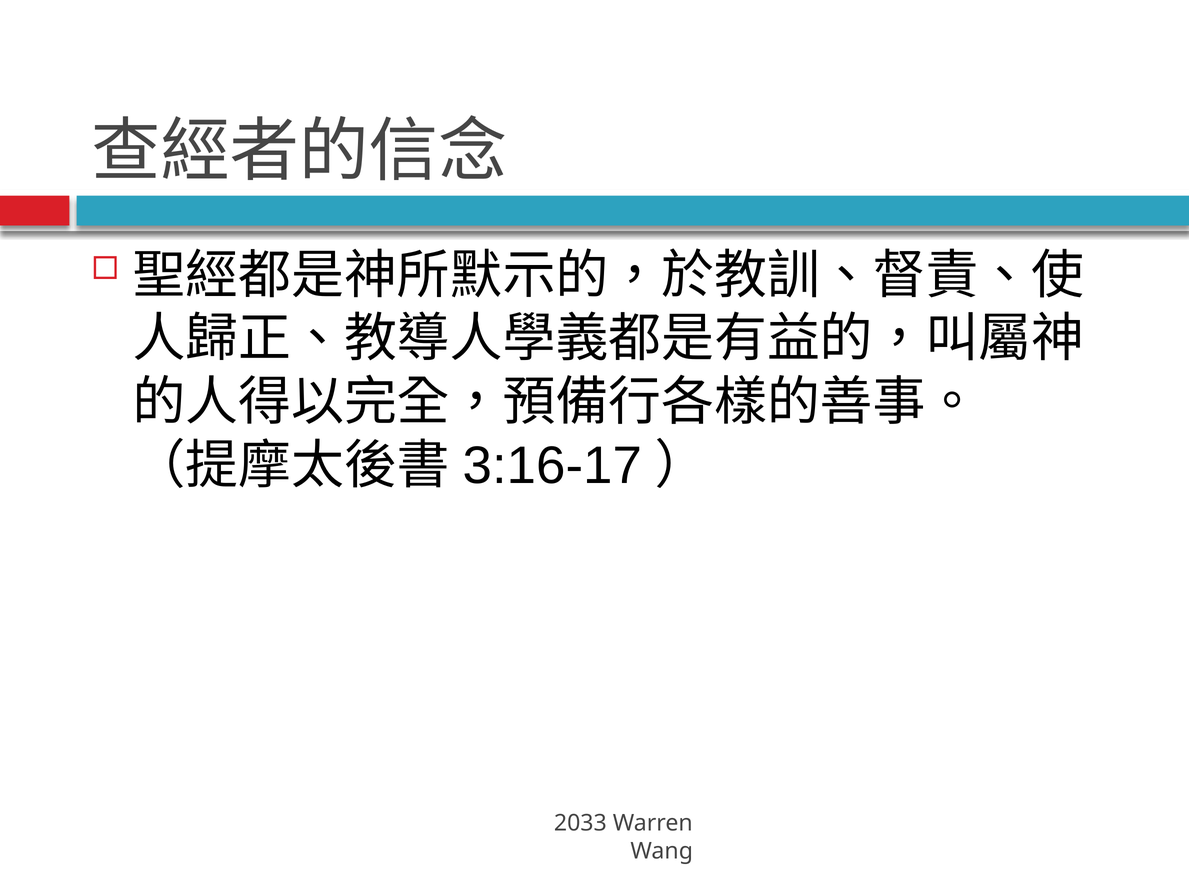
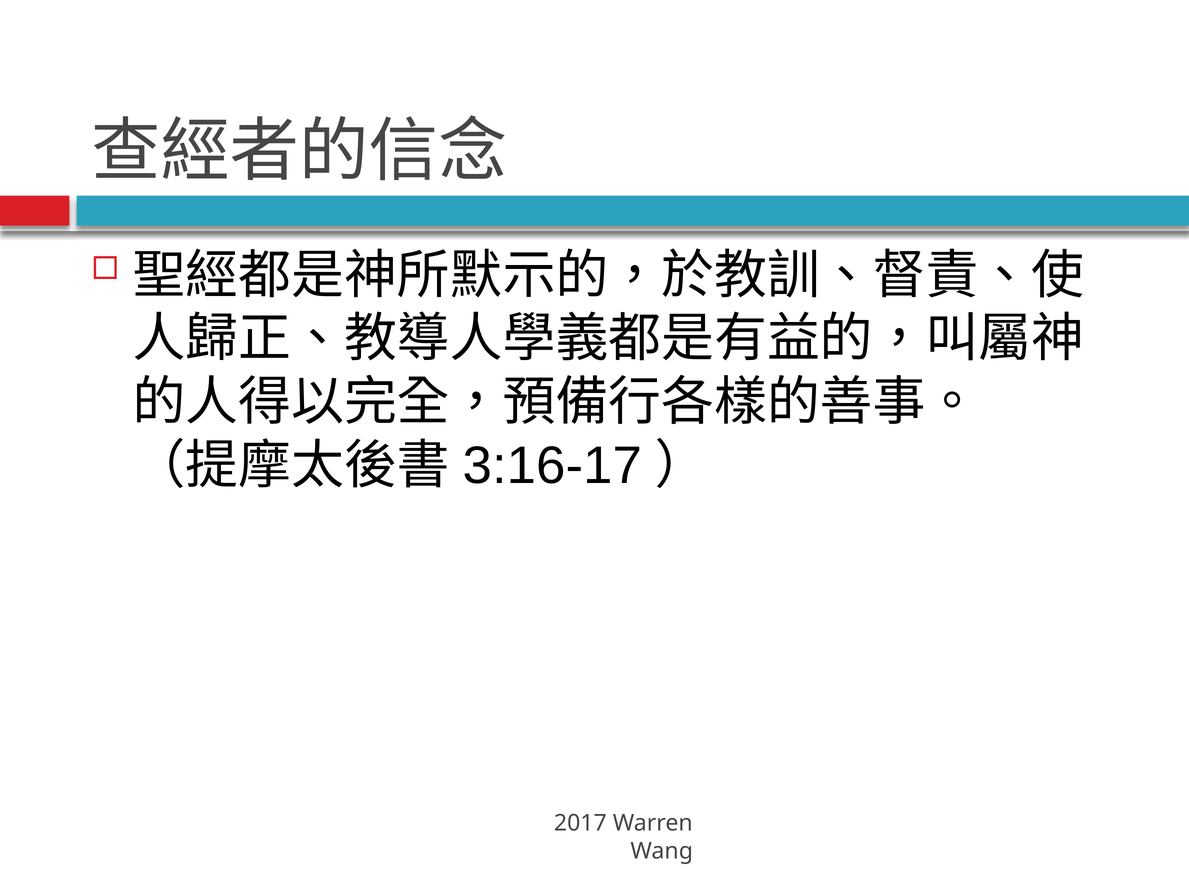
2033: 2033 -> 2017
